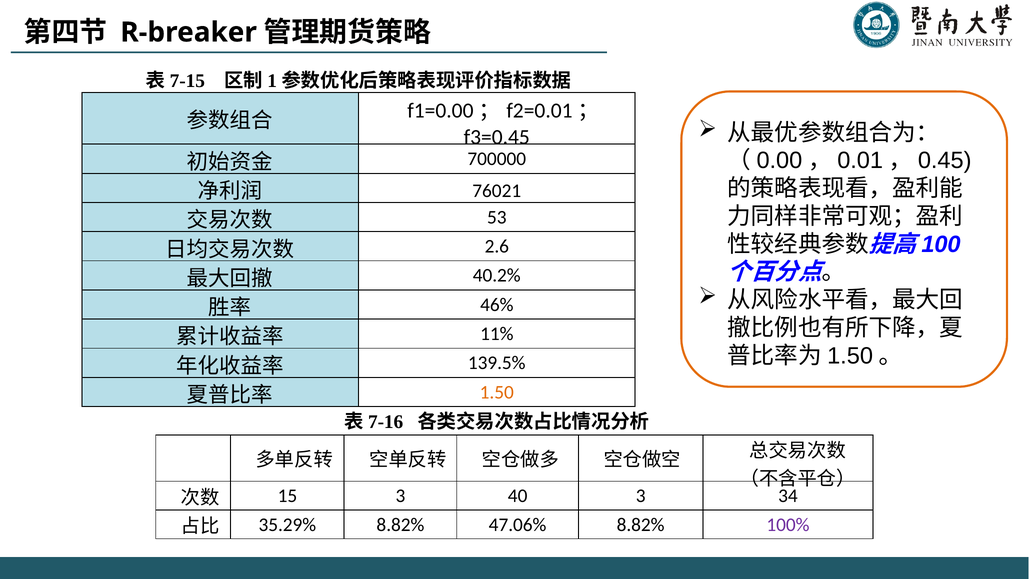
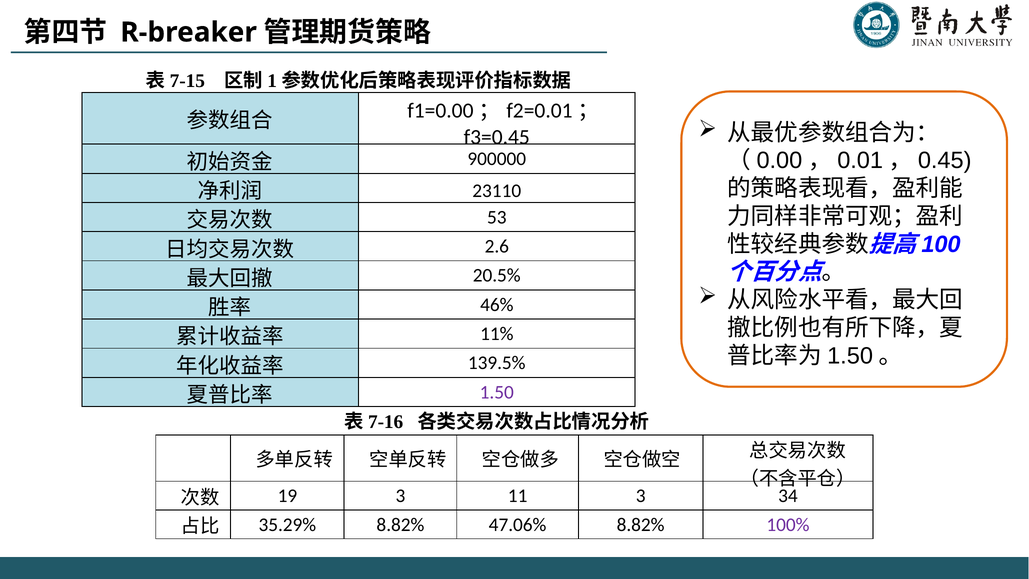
700000: 700000 -> 900000
76021: 76021 -> 23110
40.2%: 40.2% -> 20.5%
1.50 colour: orange -> purple
15: 15 -> 19
40: 40 -> 11
